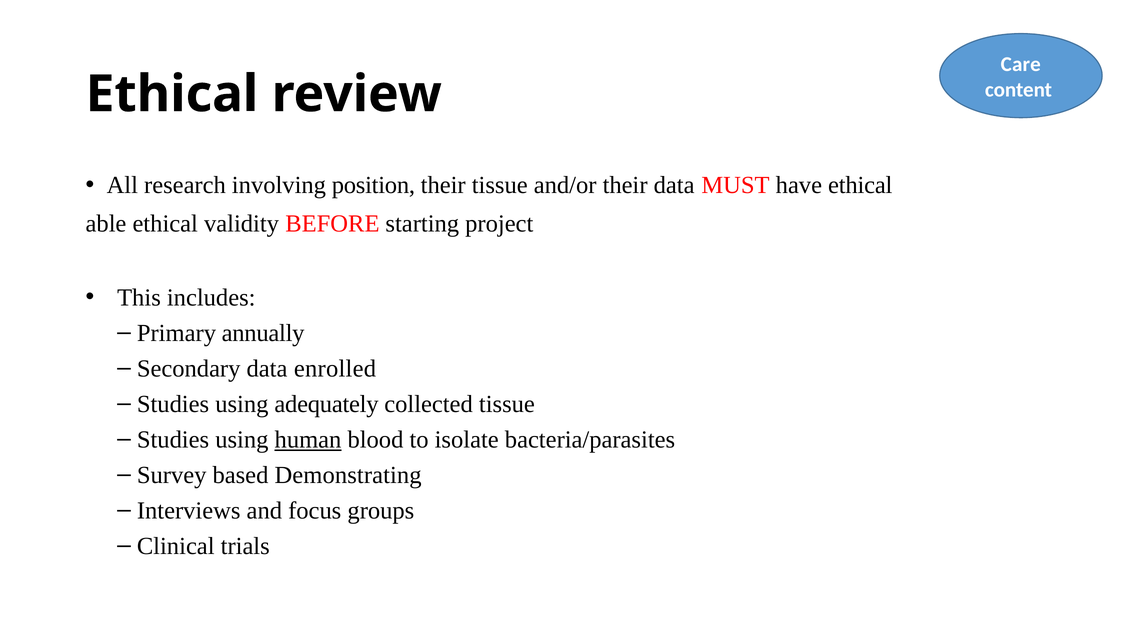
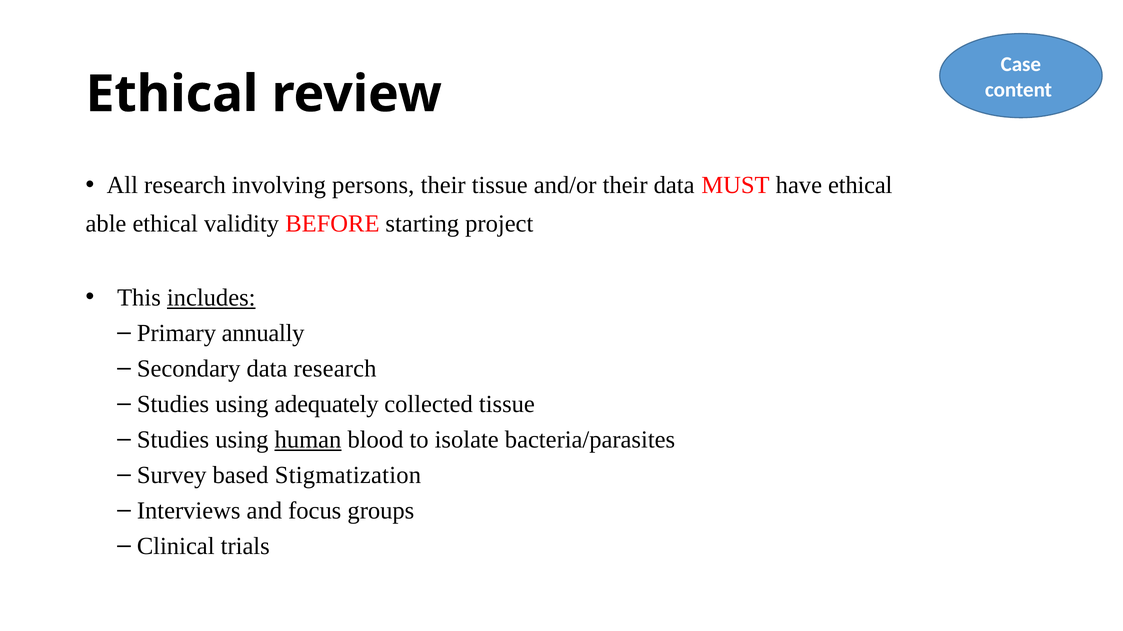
Care: Care -> Case
position: position -> persons
includes underline: none -> present
data enrolled: enrolled -> research
Demonstrating: Demonstrating -> Stigmatization
